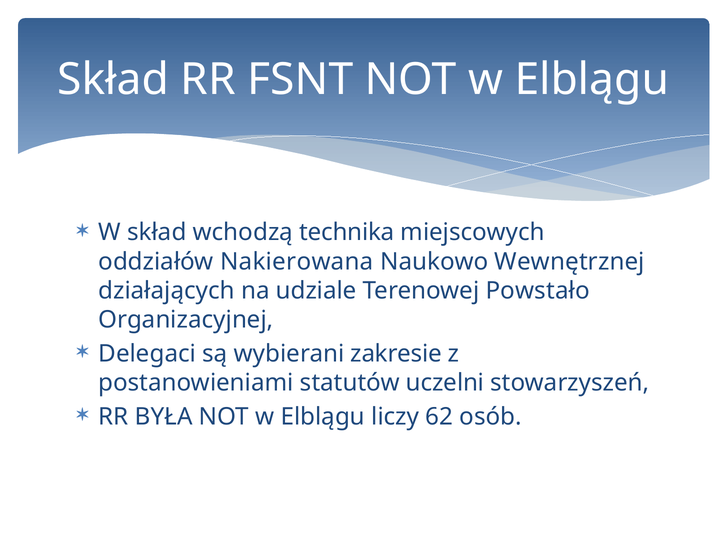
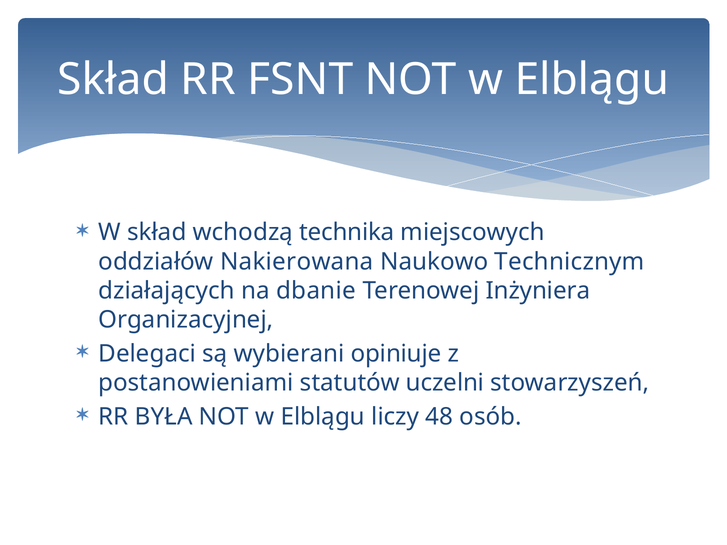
Wewnętrznej: Wewnętrznej -> Technicznym
udziale: udziale -> dbanie
Powstało: Powstało -> Inżyniera
zakresie: zakresie -> opiniuje
62: 62 -> 48
